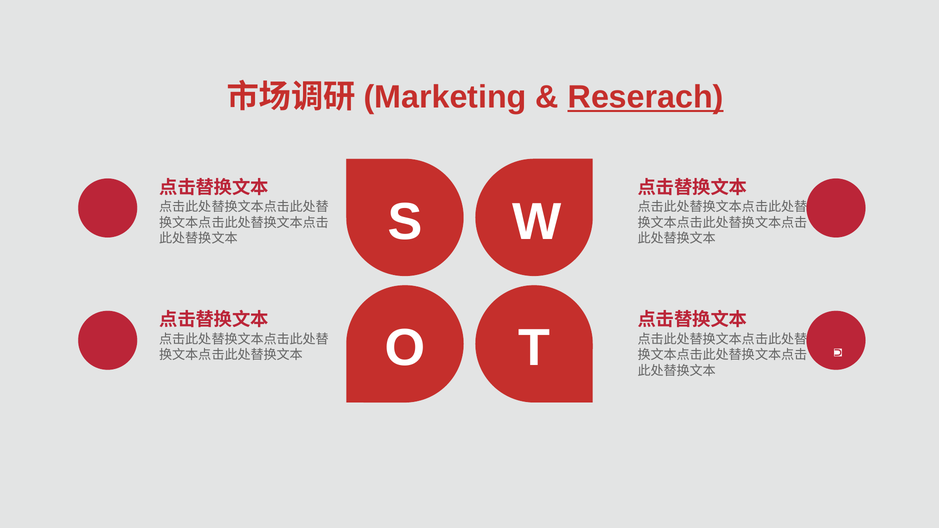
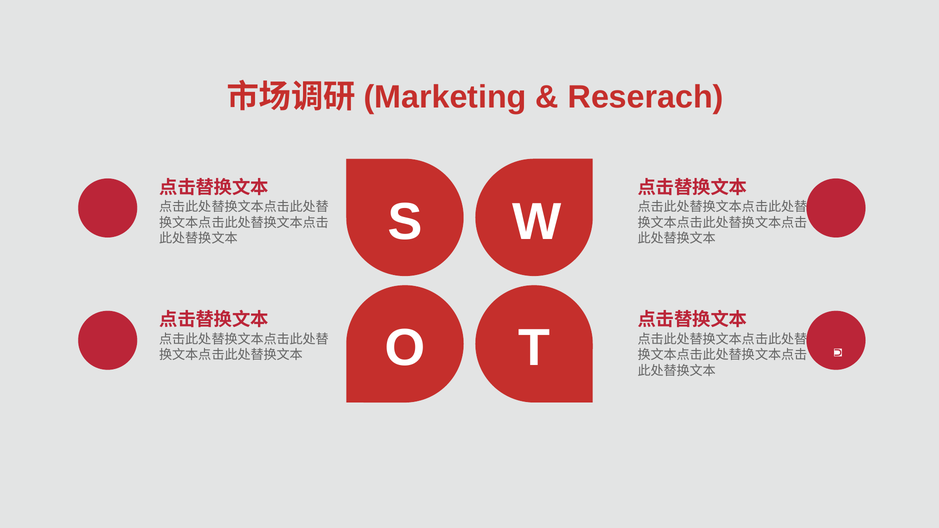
Reserach underline: present -> none
